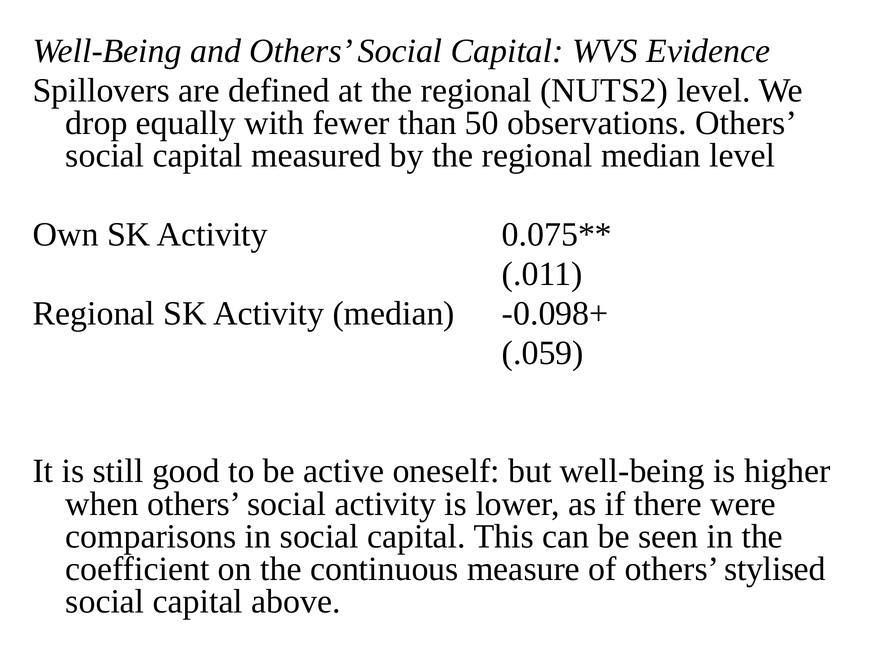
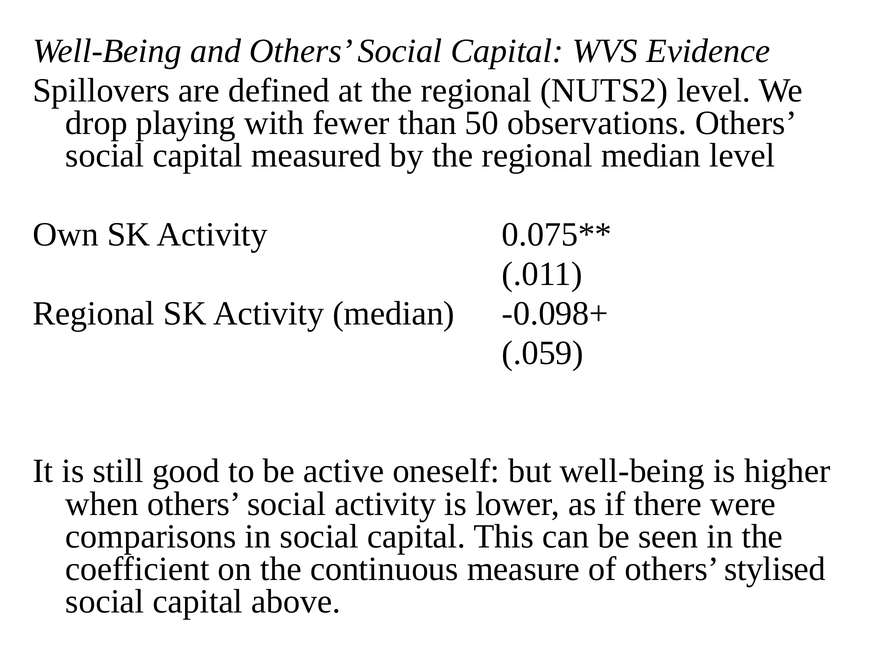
equally: equally -> playing
